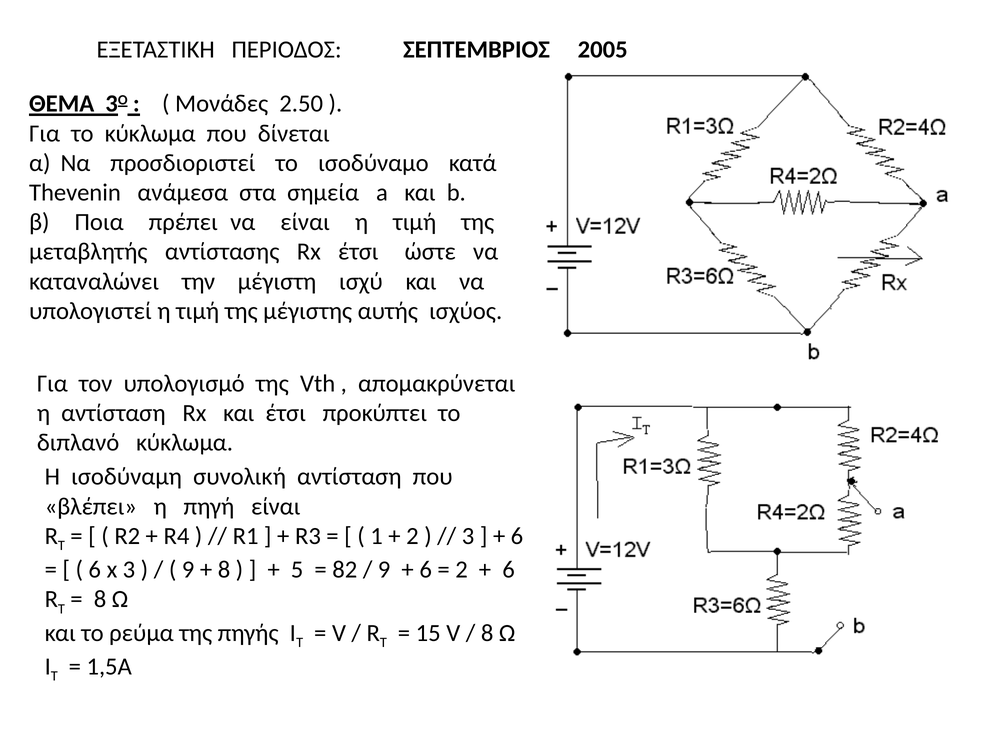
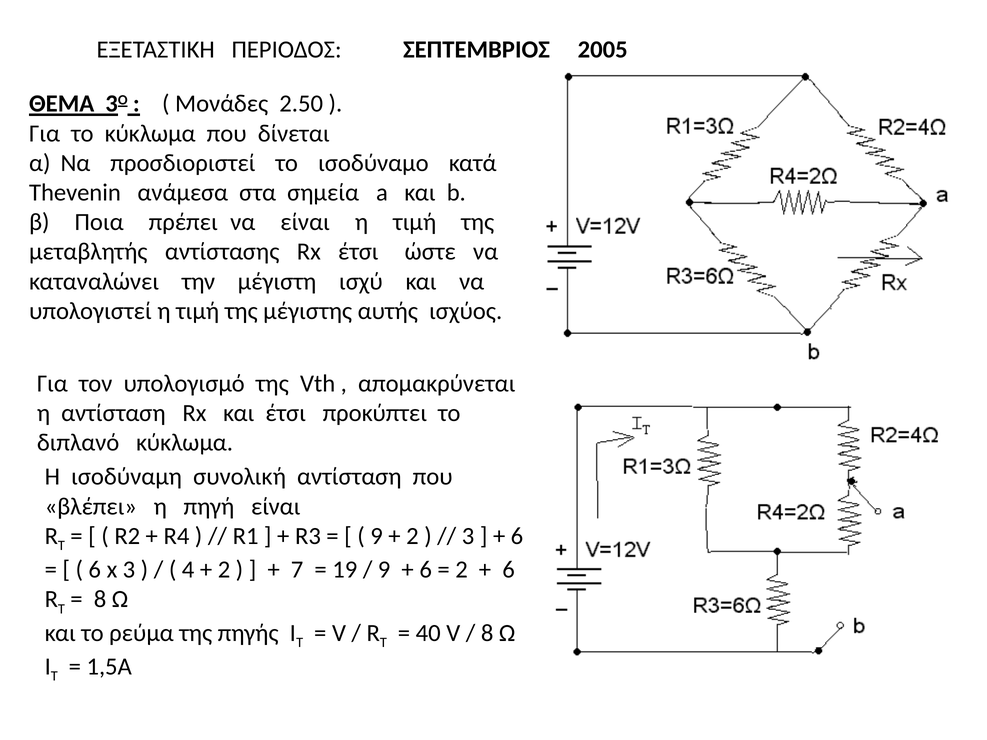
1 at (377, 536): 1 -> 9
9 at (188, 570): 9 -> 4
8 at (224, 570): 8 -> 2
5: 5 -> 7
82: 82 -> 19
15: 15 -> 40
